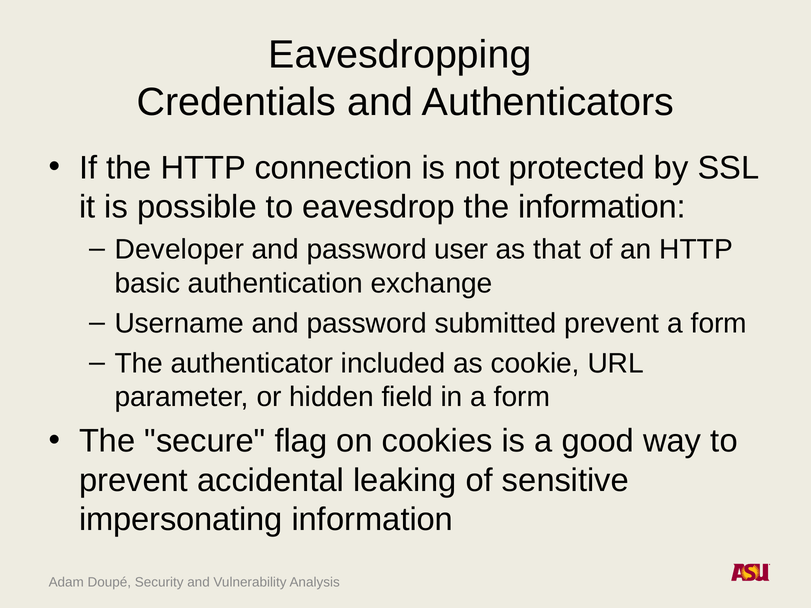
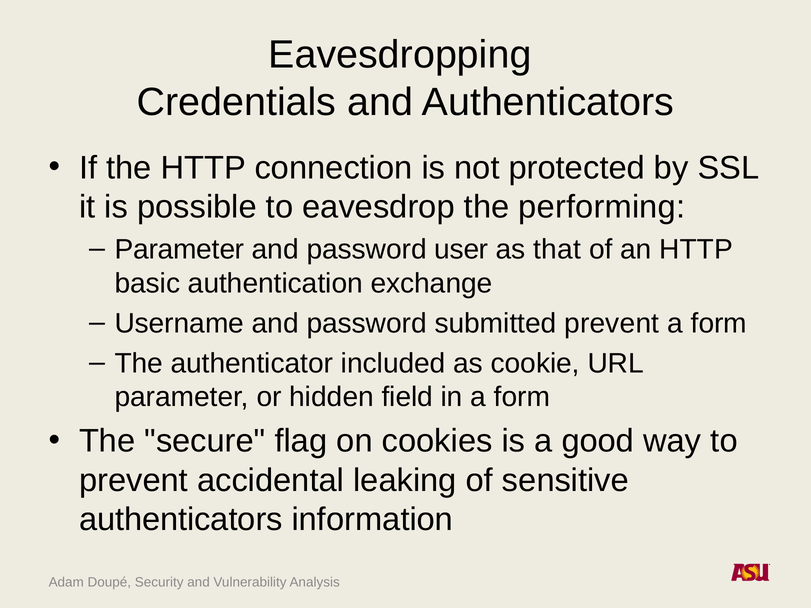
the information: information -> performing
Developer at (179, 250): Developer -> Parameter
impersonating at (181, 520): impersonating -> authenticators
